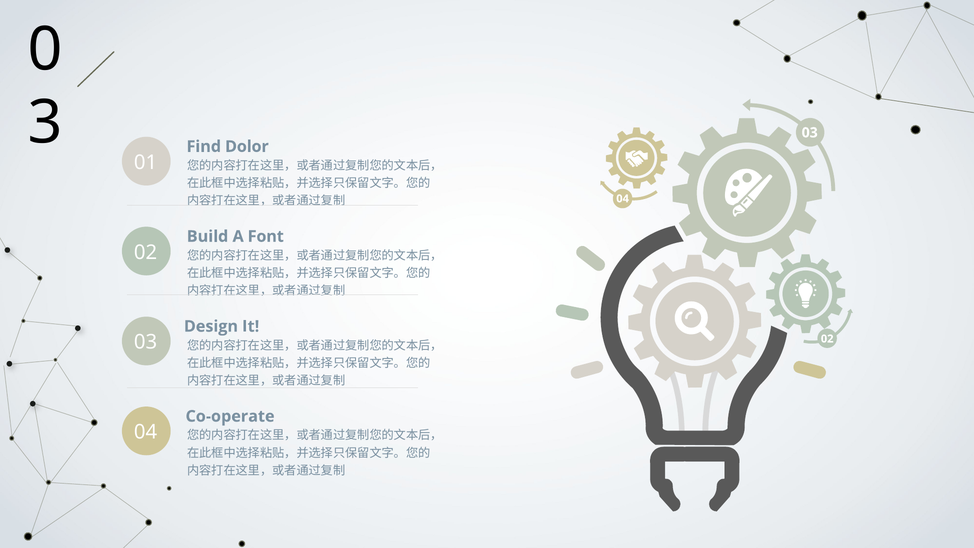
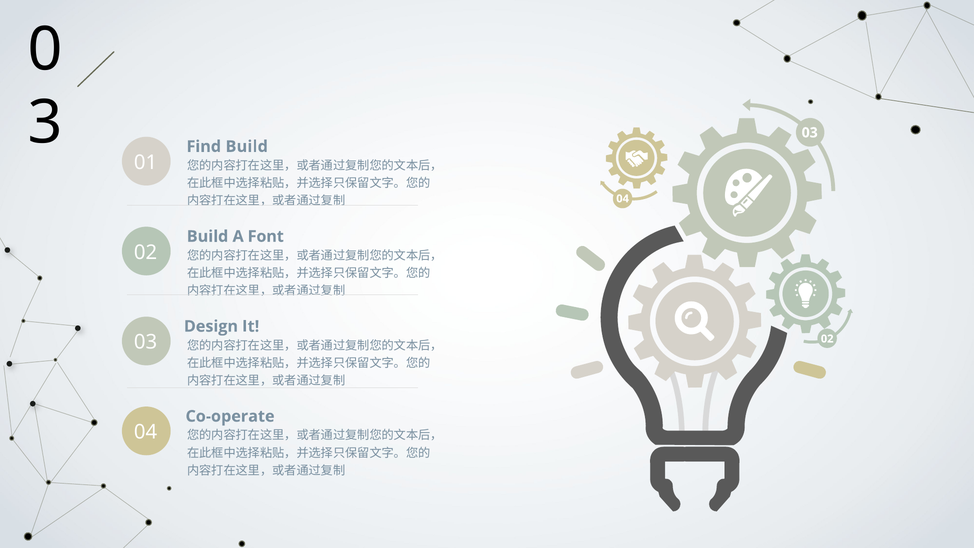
Find Dolor: Dolor -> Build
